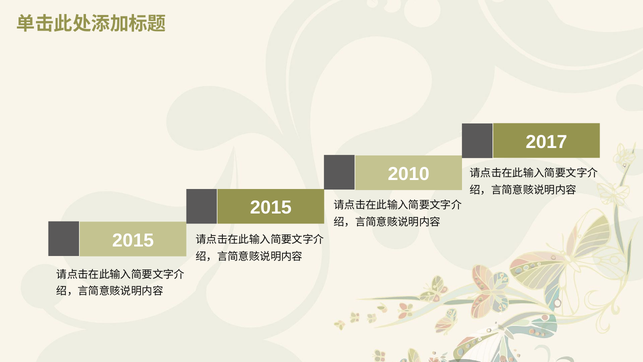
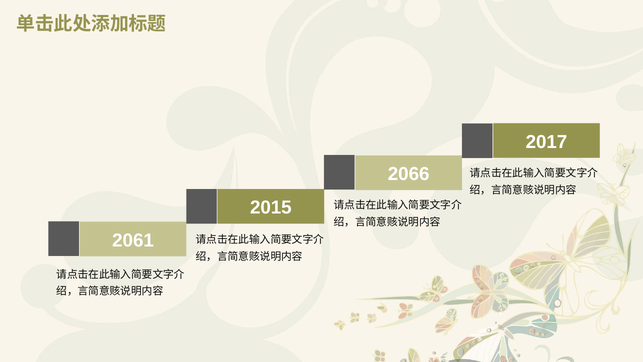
2010: 2010 -> 2066
2015 at (133, 240): 2015 -> 2061
